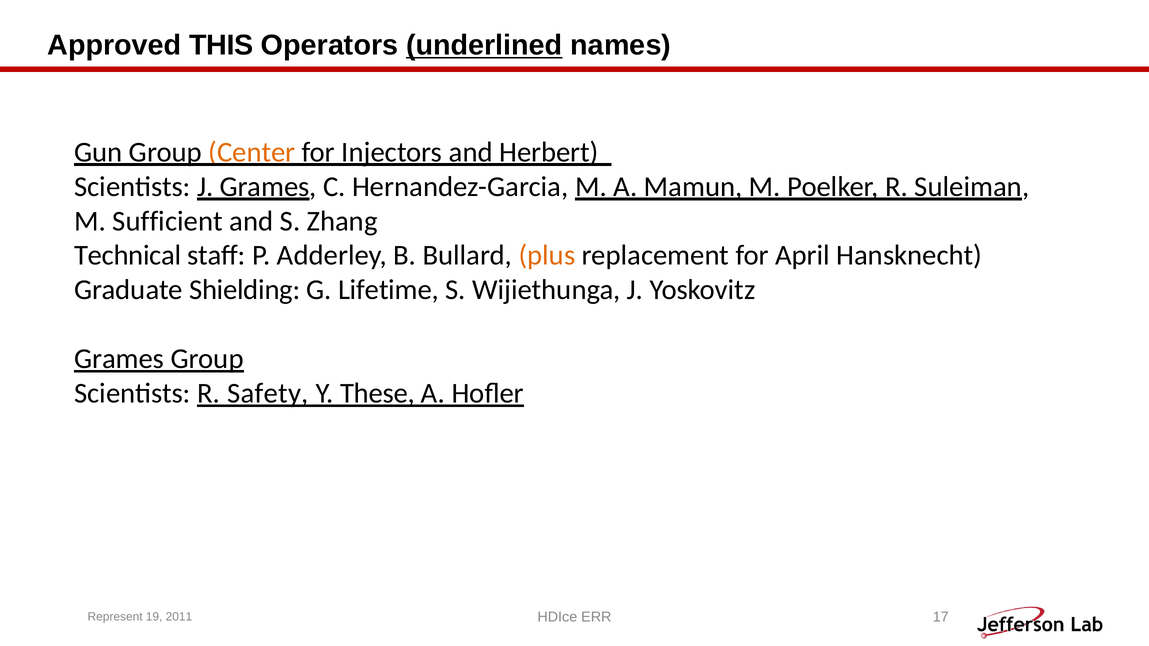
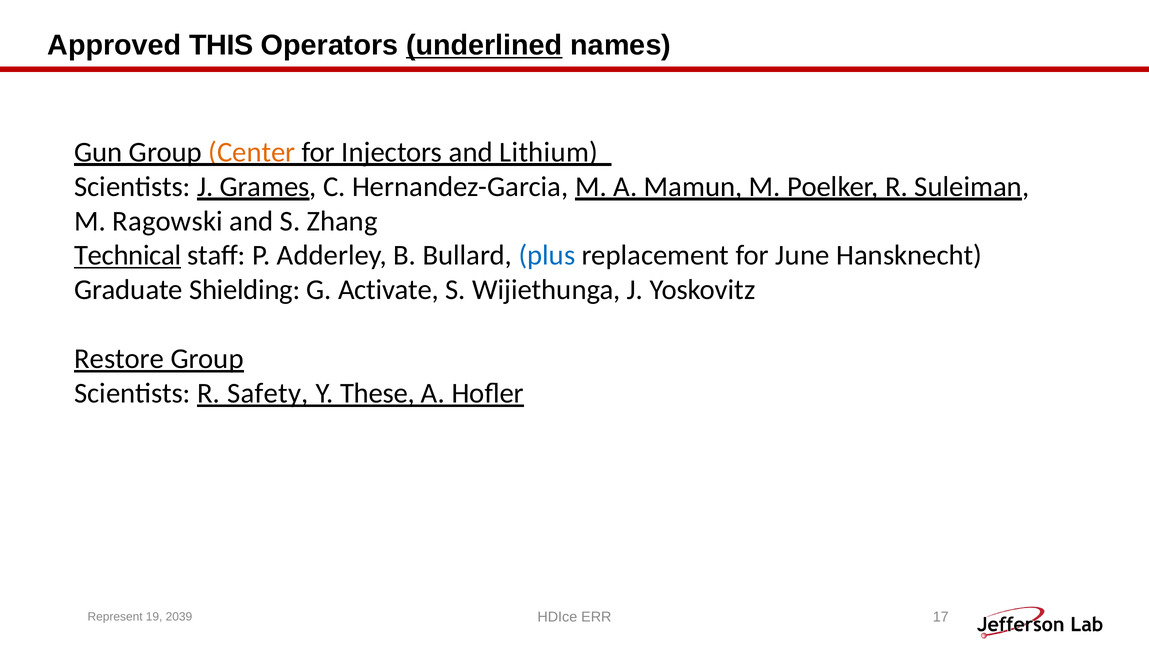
Herbert: Herbert -> Lithium
Sufficient: Sufficient -> Ragowski
Technical underline: none -> present
plus colour: orange -> blue
April: April -> June
Lifetime: Lifetime -> Activate
Grames at (119, 359): Grames -> Restore
2011: 2011 -> 2039
